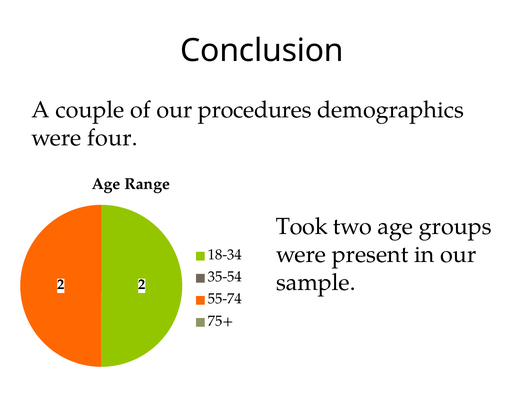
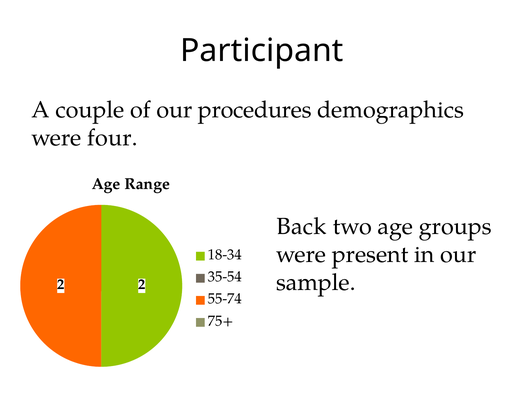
Conclusion: Conclusion -> Participant
Took: Took -> Back
